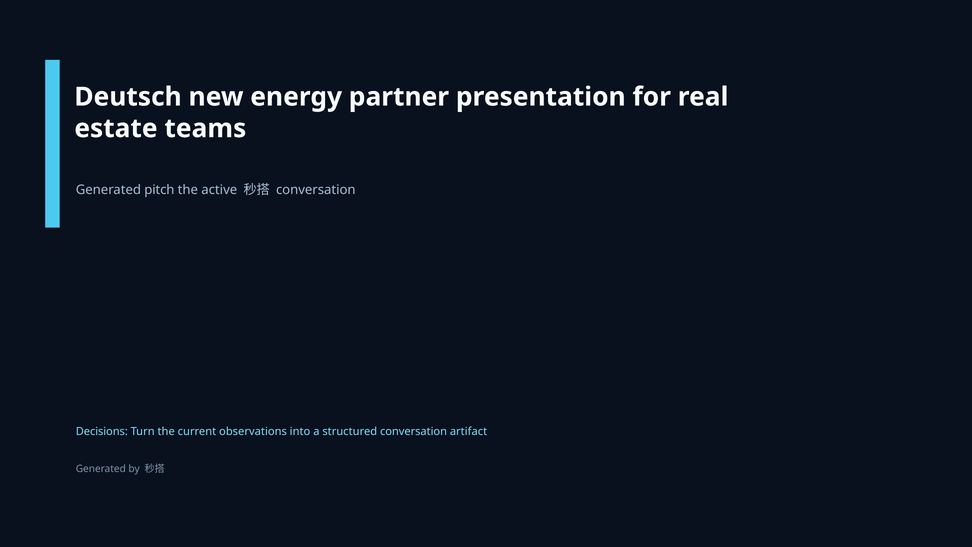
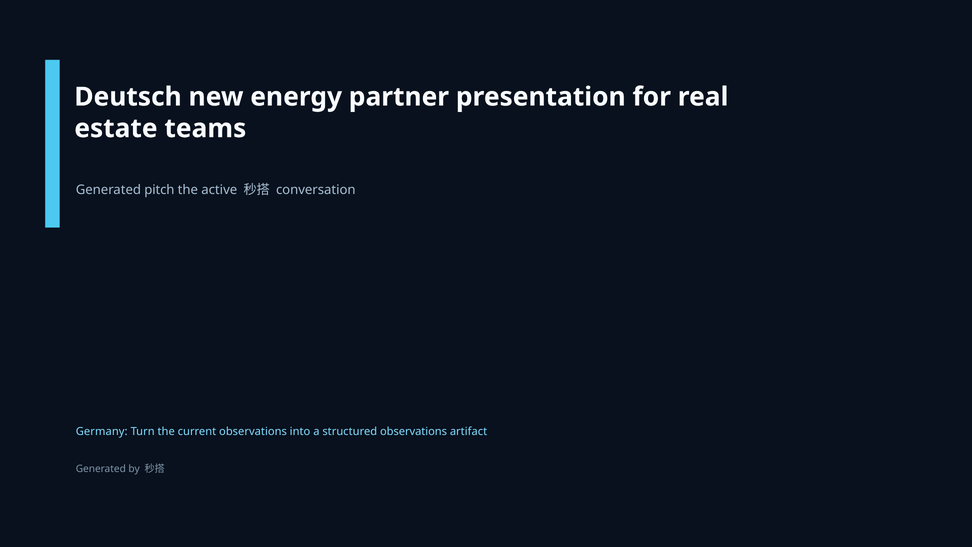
Decisions: Decisions -> Germany
structured conversation: conversation -> observations
